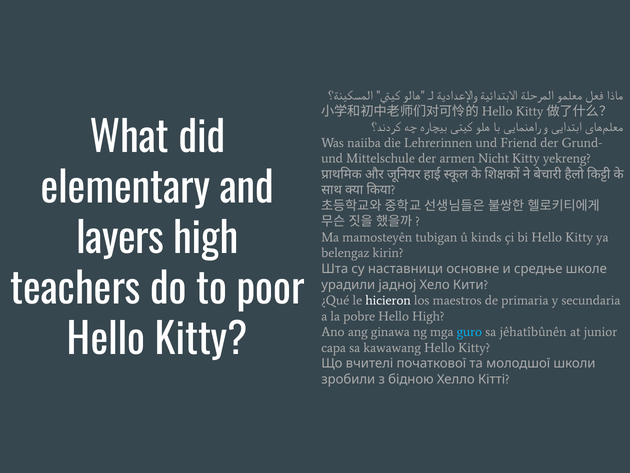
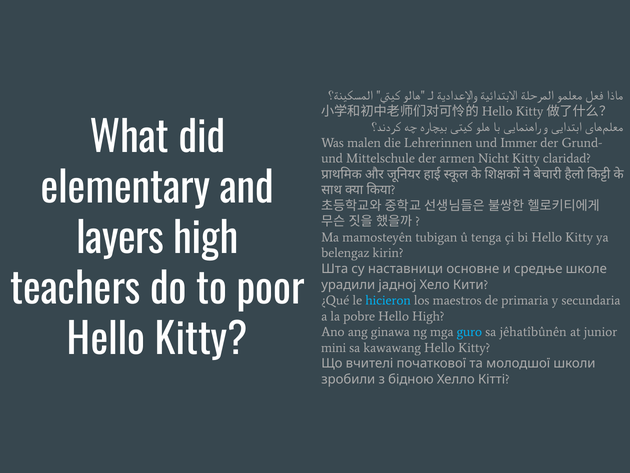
naiiba: naiiba -> malen
Friend: Friend -> Immer
yekreng: yekreng -> claridad
kinds: kinds -> tenga
hicieron colour: white -> light blue
capa: capa -> mini
